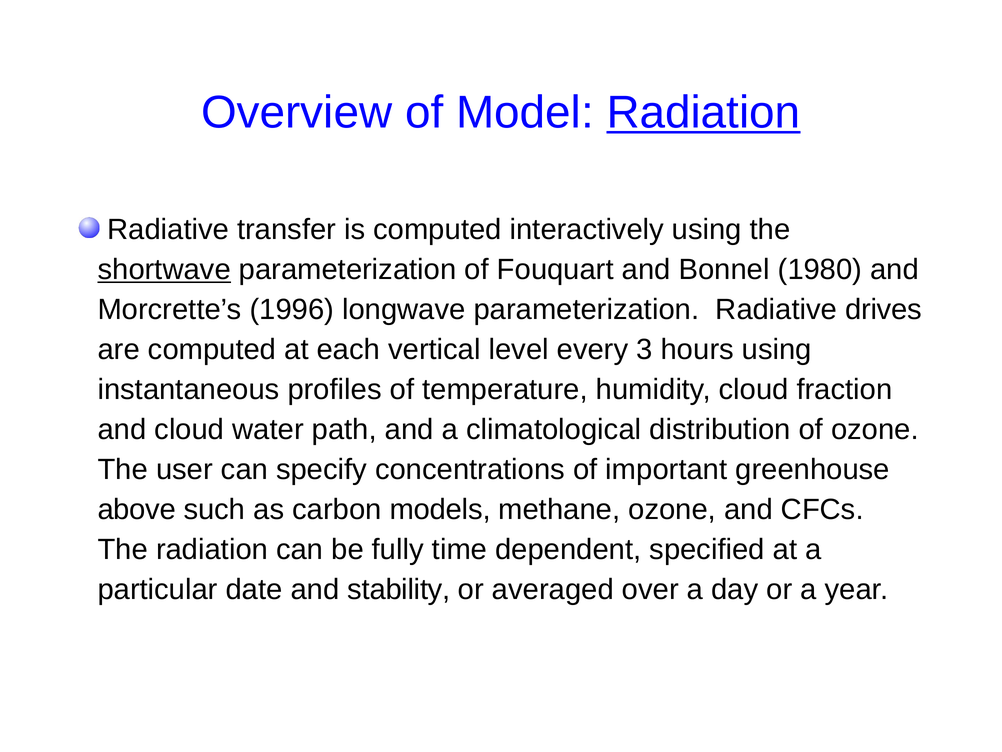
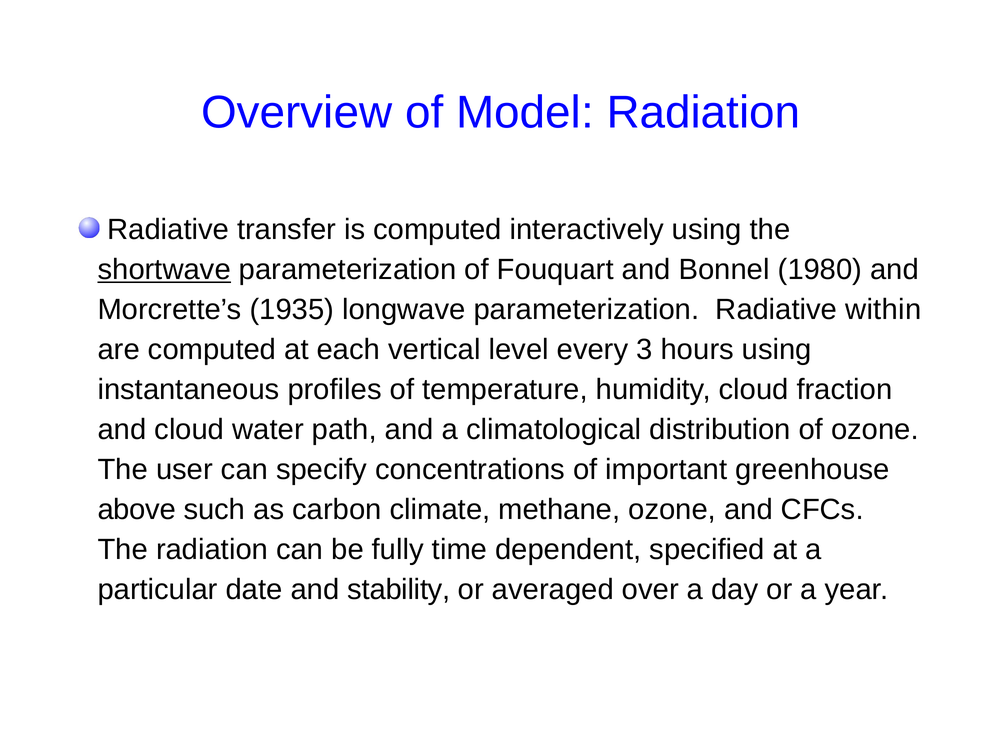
Radiation at (704, 112) underline: present -> none
1996: 1996 -> 1935
drives: drives -> within
models: models -> climate
